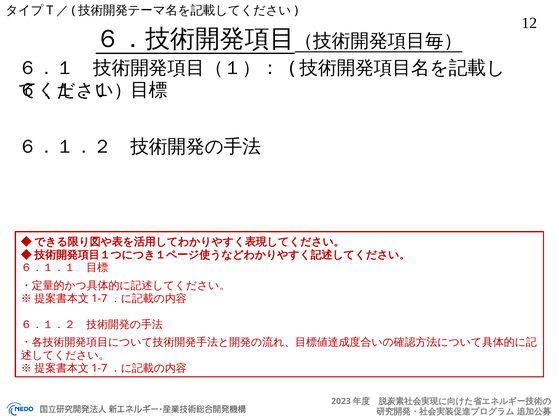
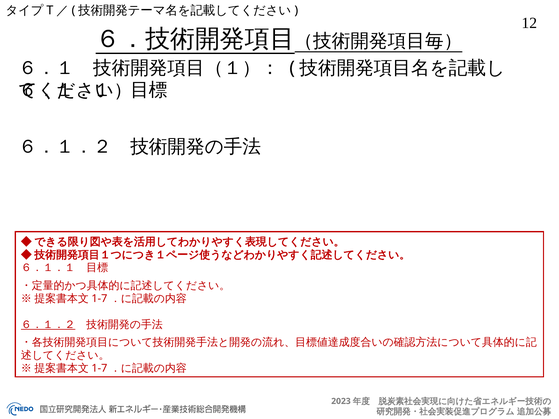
６．１．２ at (48, 325) underline: none -> present
